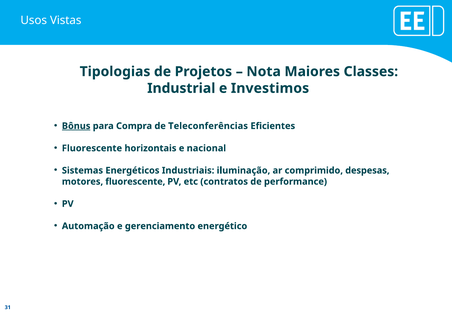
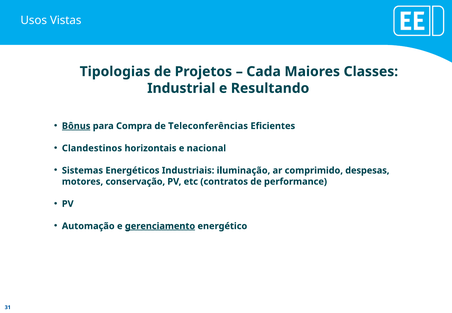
Nota: Nota -> Cada
Investimos: Investimos -> Resultando
Fluorescente at (92, 148): Fluorescente -> Clandestinos
motores fluorescente: fluorescente -> conservação
gerenciamento underline: none -> present
